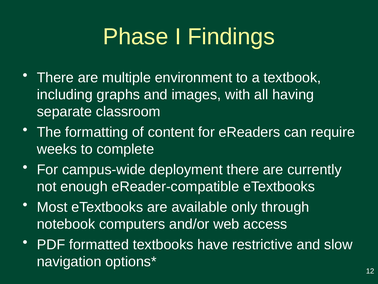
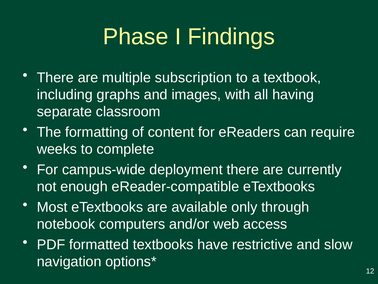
environment: environment -> subscription
